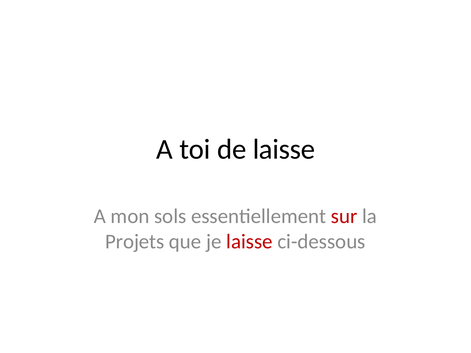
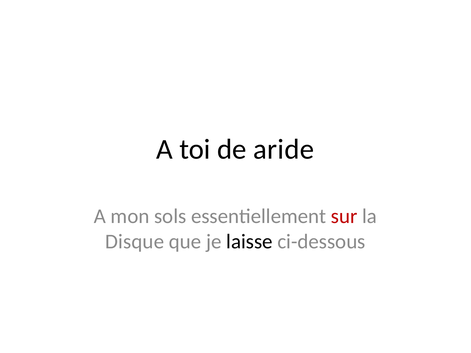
de laisse: laisse -> aride
Projets: Projets -> Disque
laisse at (249, 242) colour: red -> black
